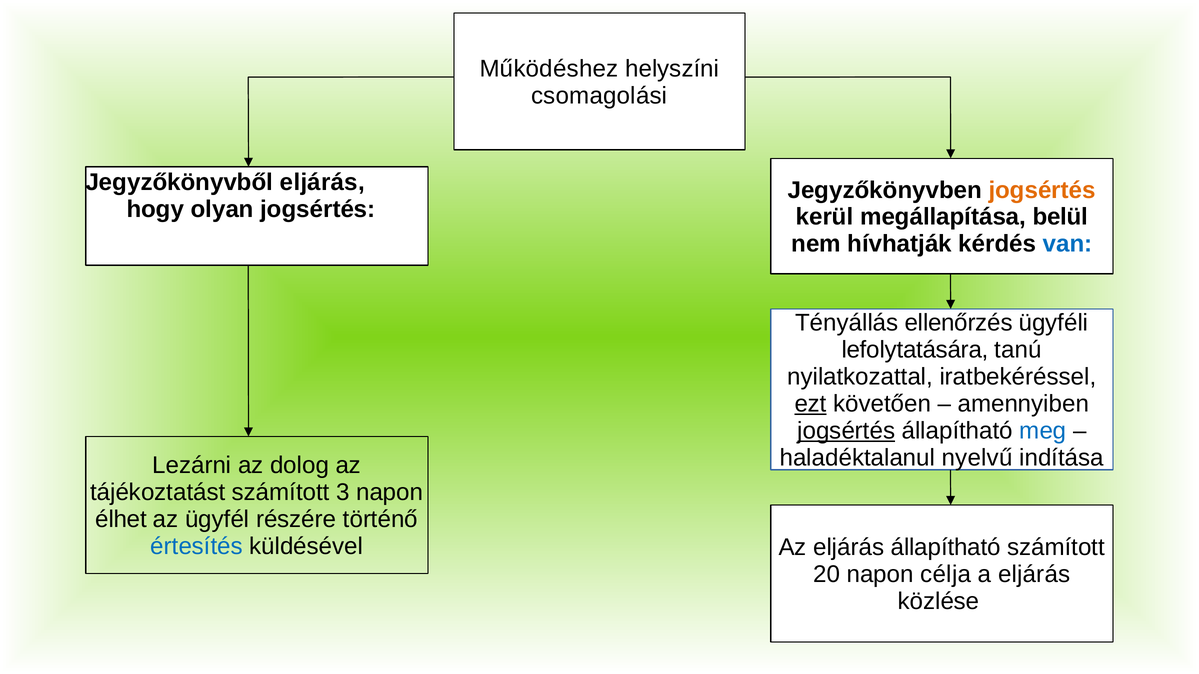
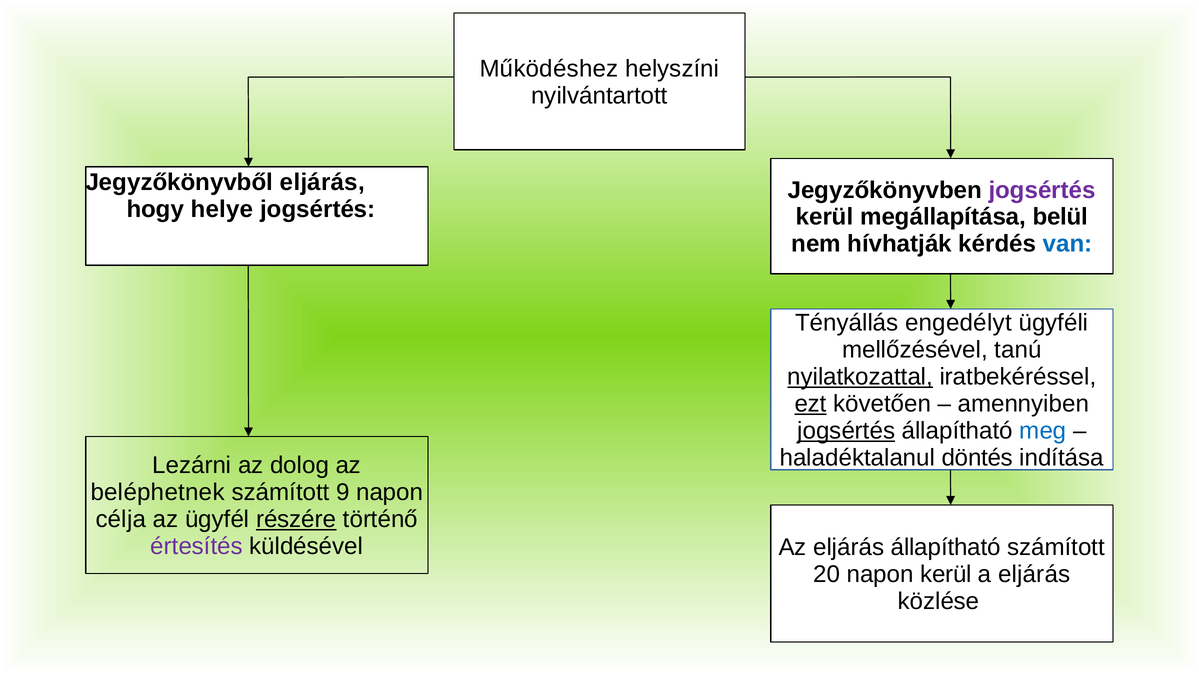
csomagolási: csomagolási -> nyilvántartott
jogsértés at (1042, 190) colour: orange -> purple
olyan: olyan -> helye
ellenőrzés: ellenőrzés -> engedélyt
lefolytatására: lefolytatására -> mellőzésével
nyilatkozattal underline: none -> present
nyelvű: nyelvű -> döntés
tájékoztatást: tájékoztatást -> beléphetnek
3: 3 -> 9
élhet: élhet -> célja
részére underline: none -> present
értesítés colour: blue -> purple
napon célja: célja -> kerül
